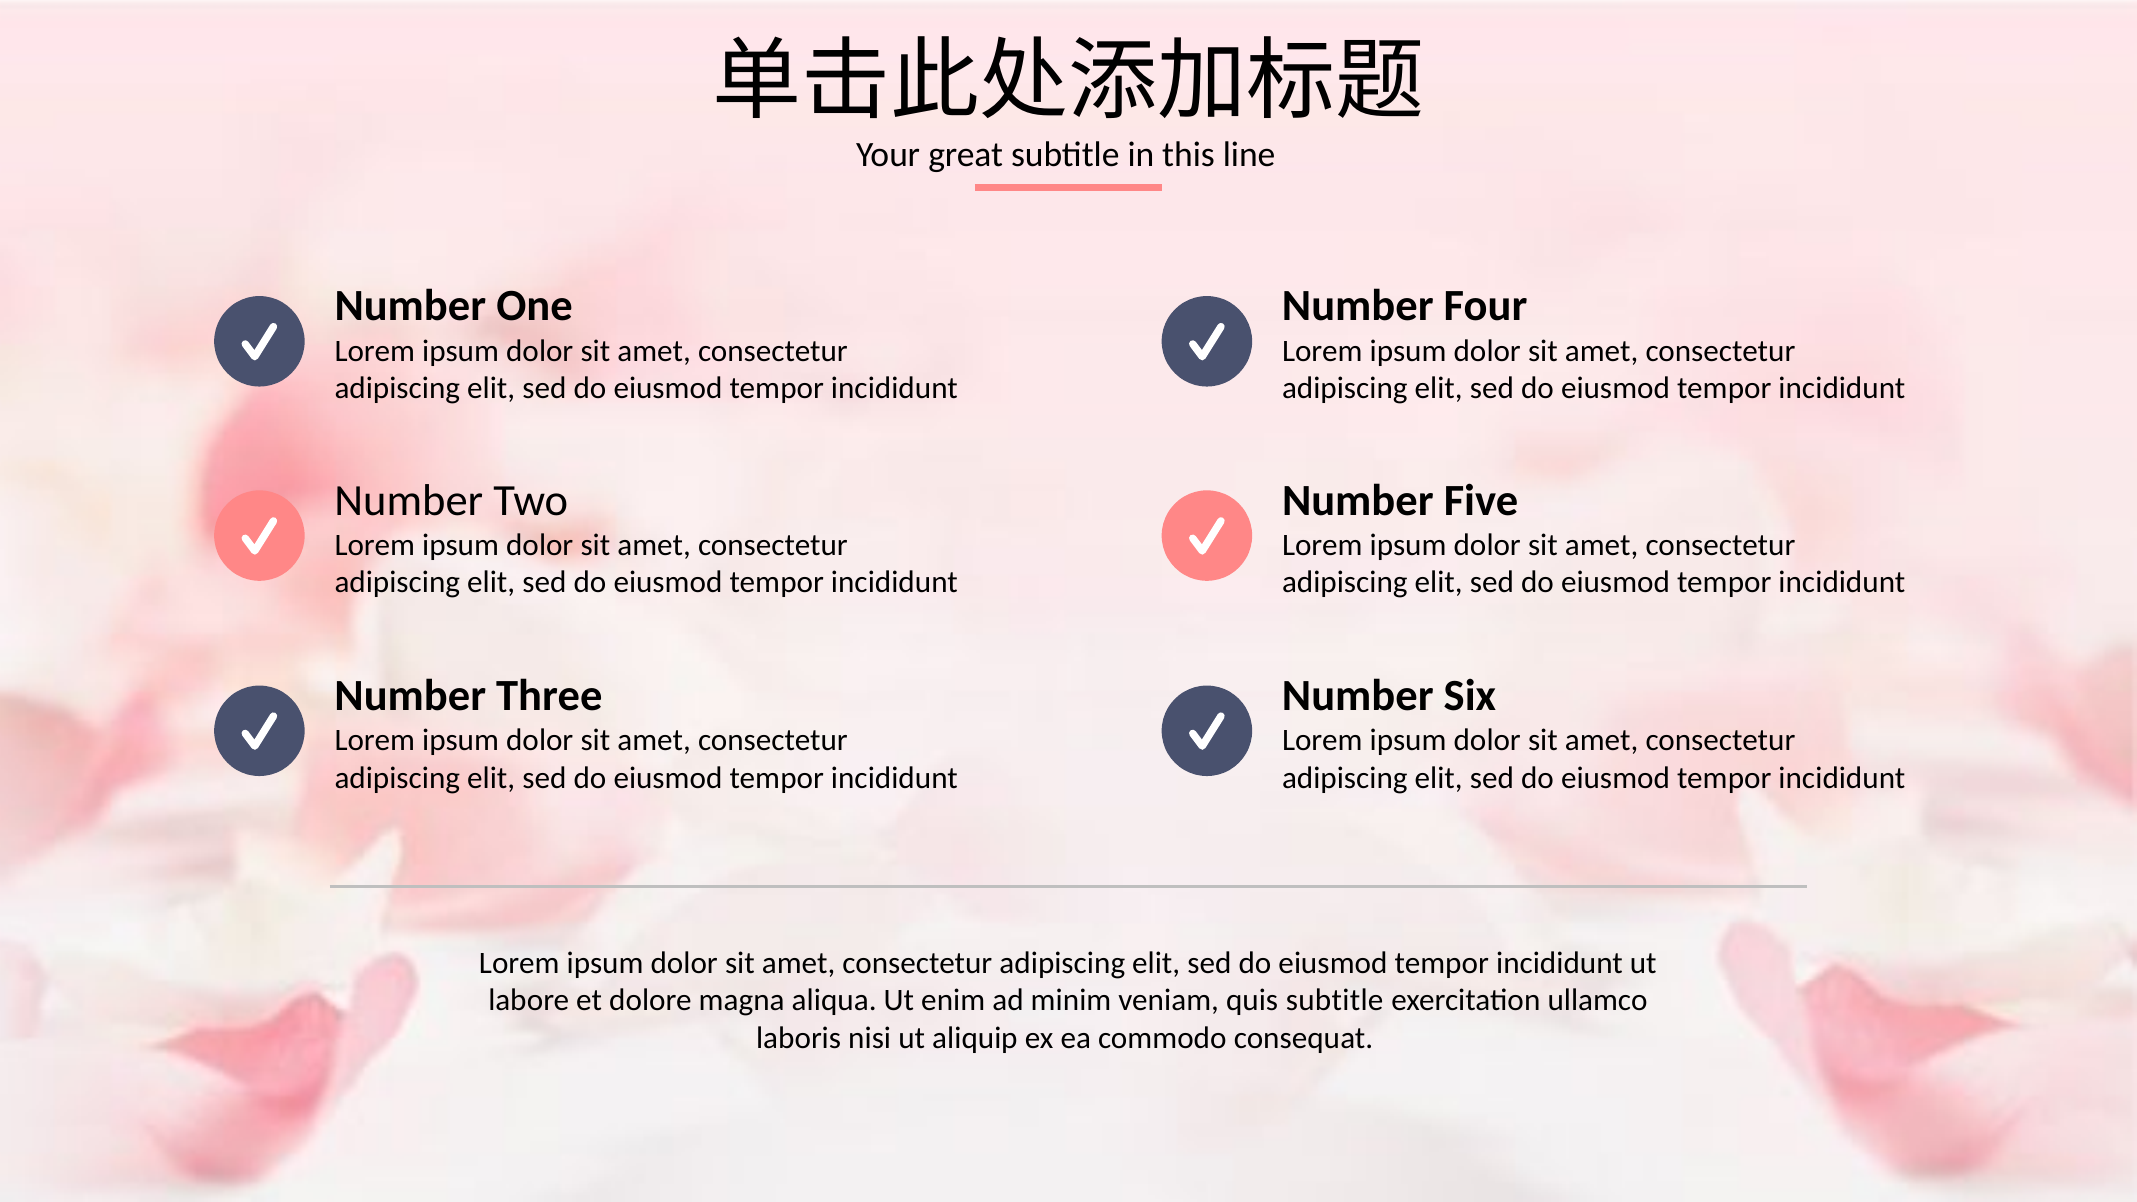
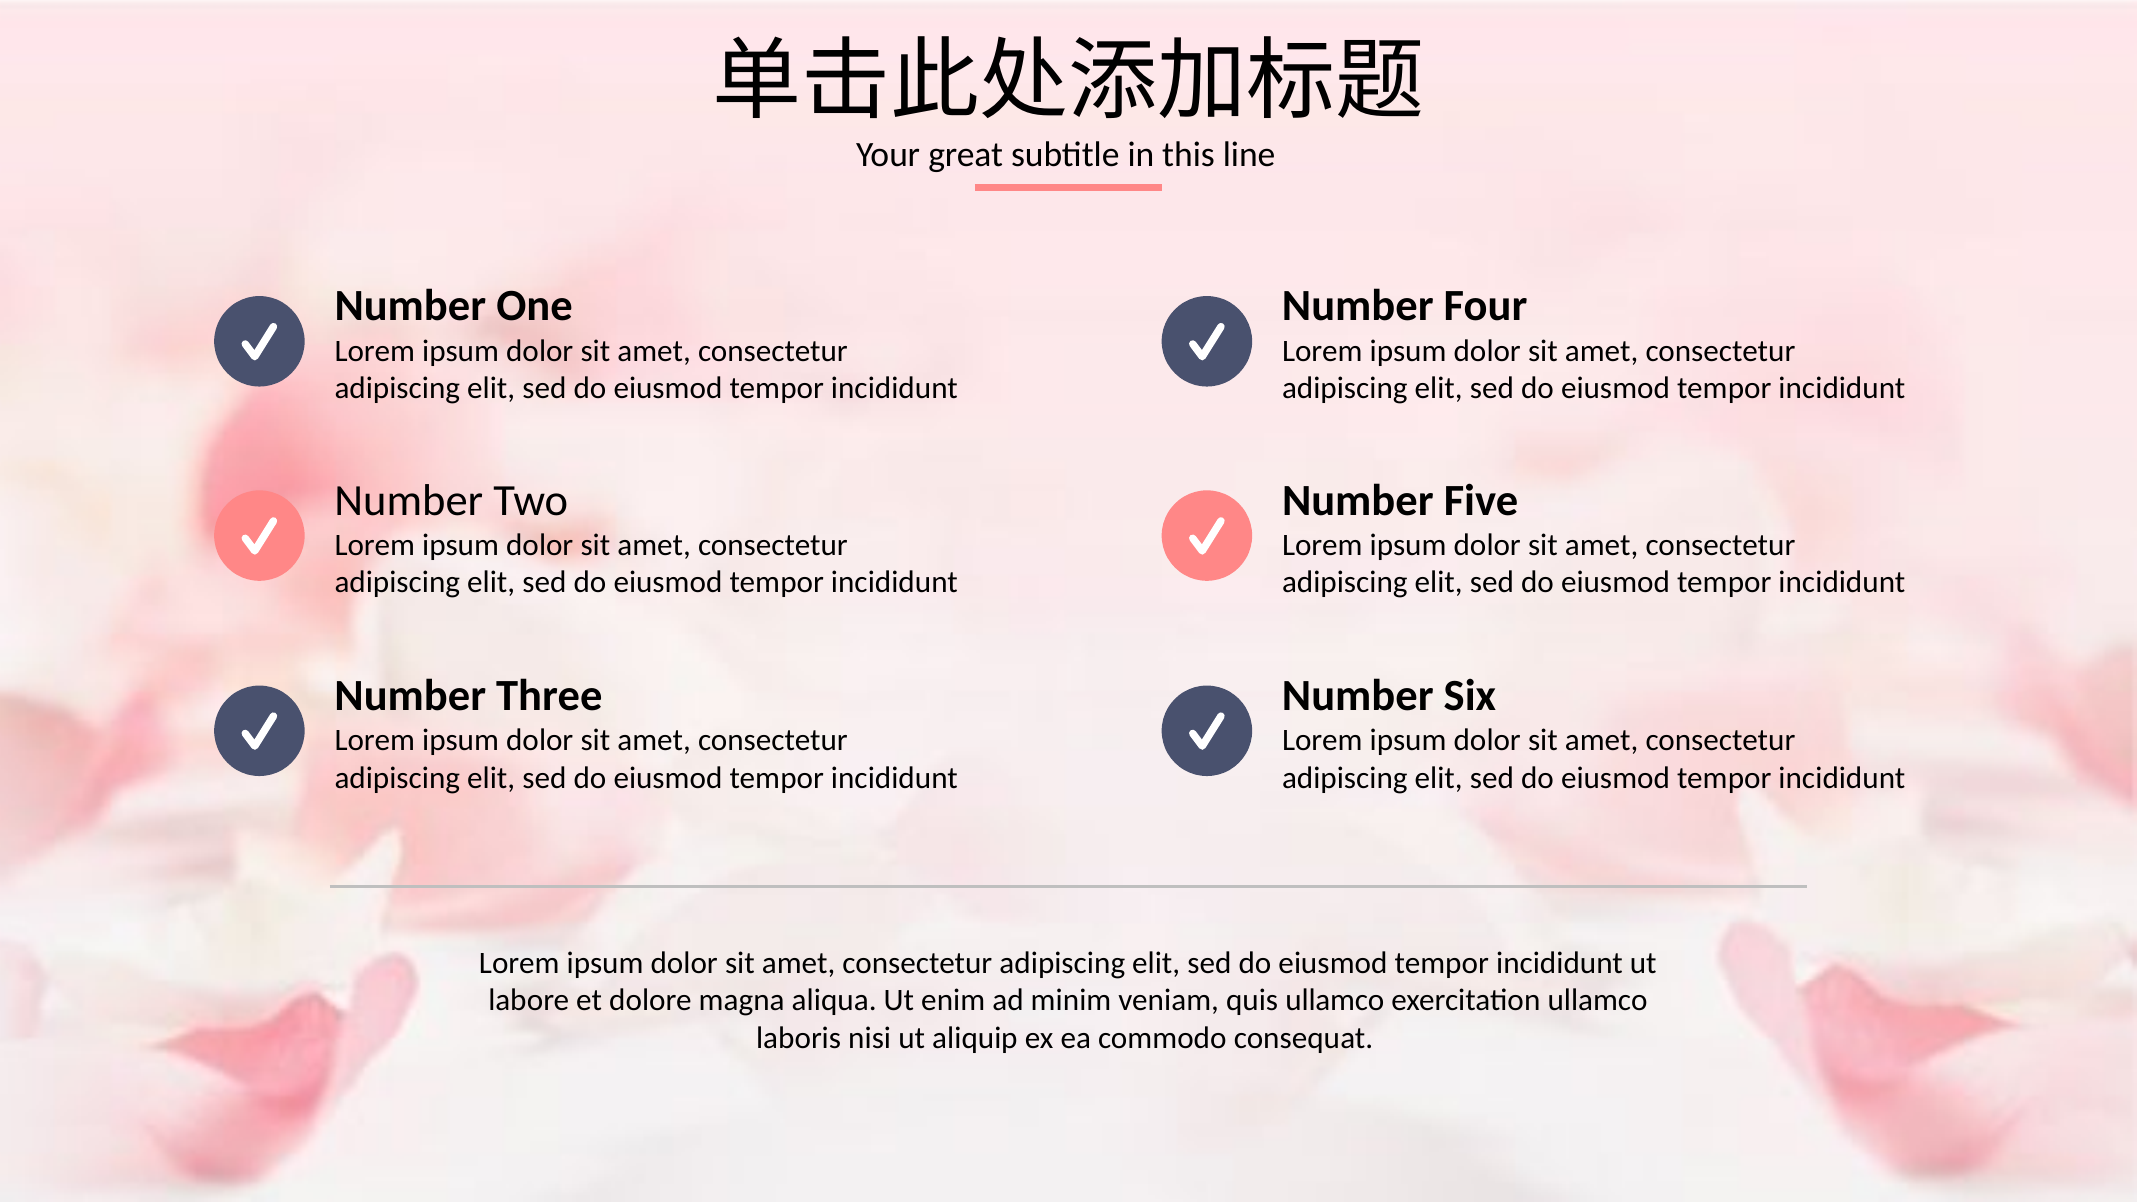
quis subtitle: subtitle -> ullamco
